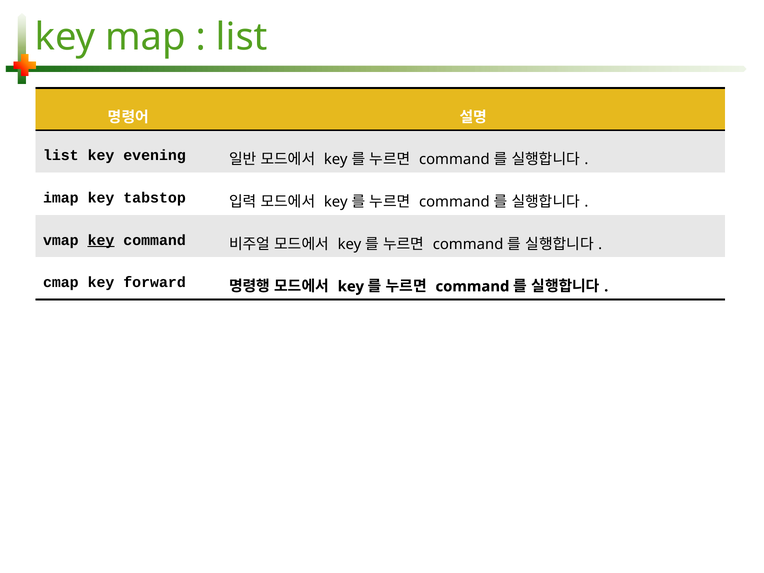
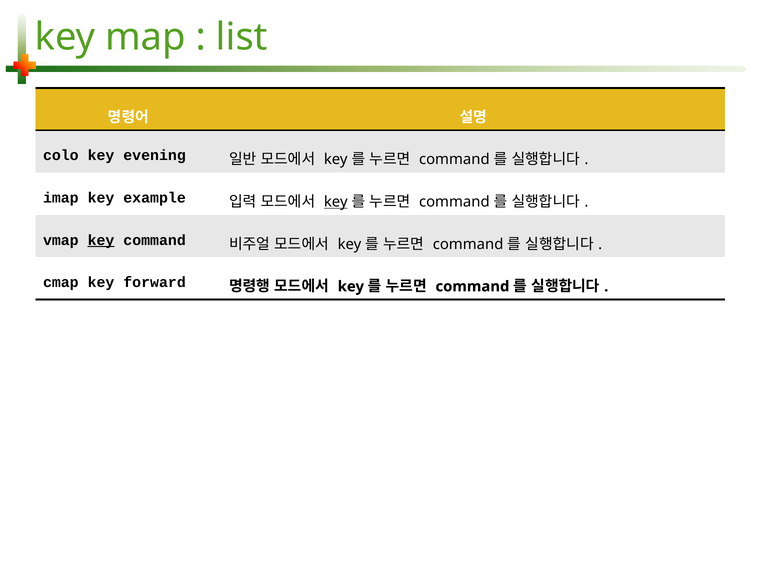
list at (61, 156): list -> colo
tabstop: tabstop -> example
key at (336, 202) underline: none -> present
